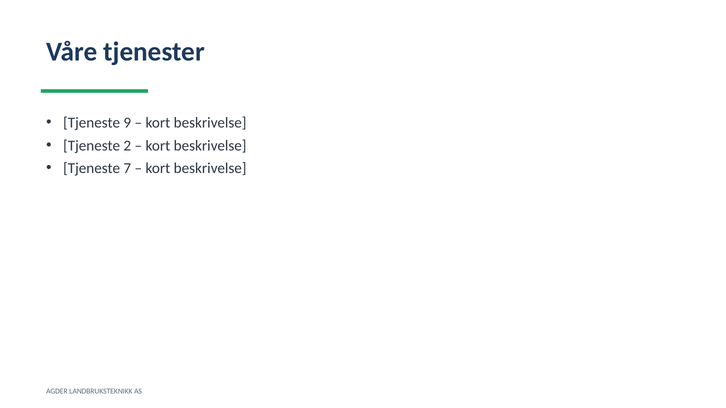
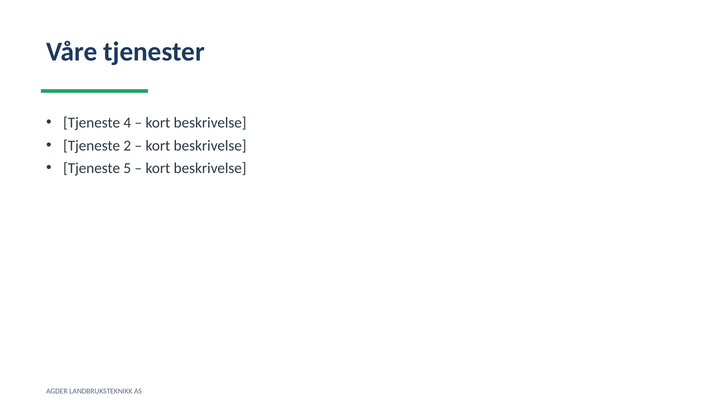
9: 9 -> 4
7: 7 -> 5
